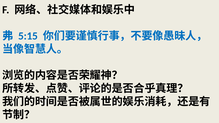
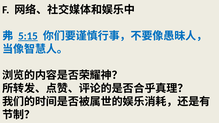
5:15 underline: none -> present
